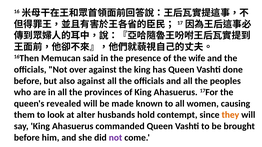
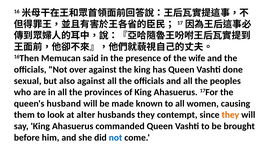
before at (28, 81): before -> sexual
revealed: revealed -> husband
husbands hold: hold -> they
not at (116, 138) colour: purple -> blue
